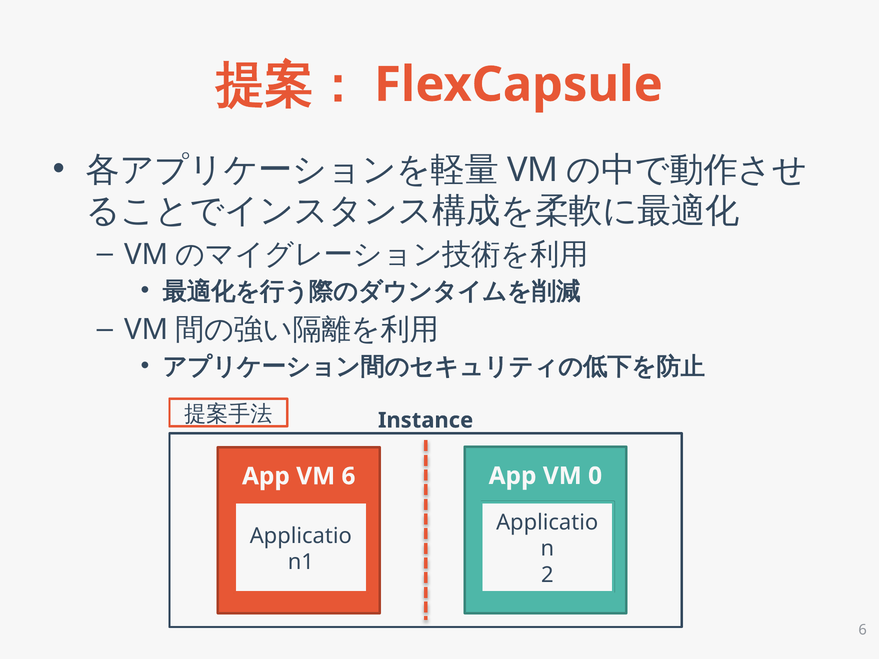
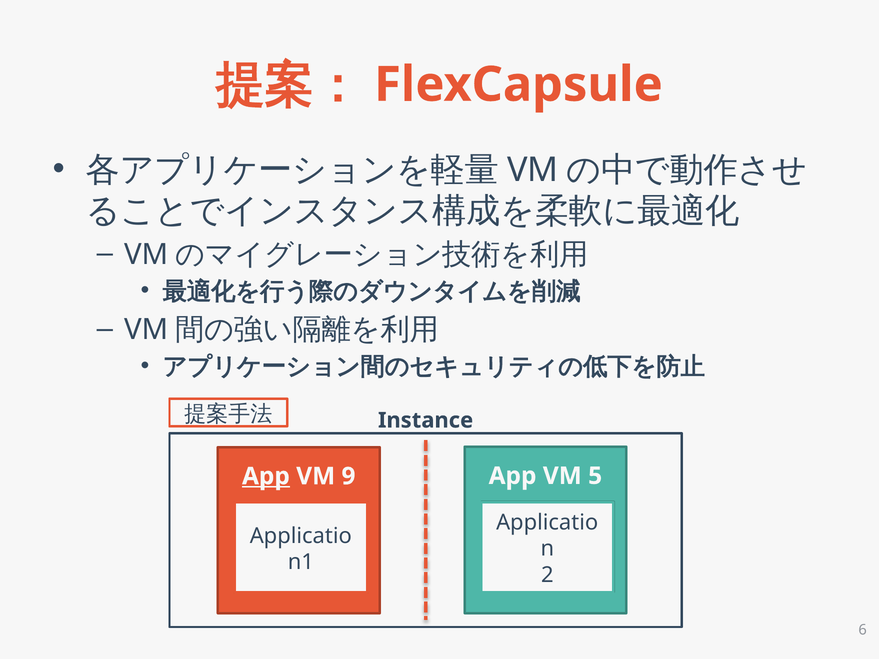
App at (266, 476) underline: none -> present
VM 6: 6 -> 9
0: 0 -> 5
